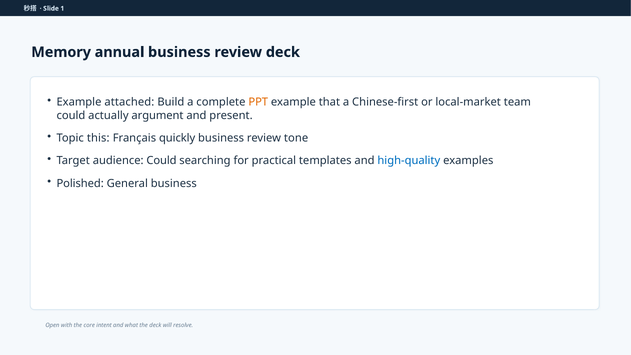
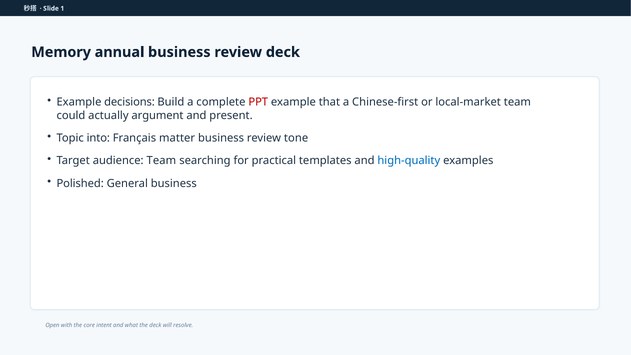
attached: attached -> decisions
PPT colour: orange -> red
this: this -> into
quickly: quickly -> matter
audience Could: Could -> Team
